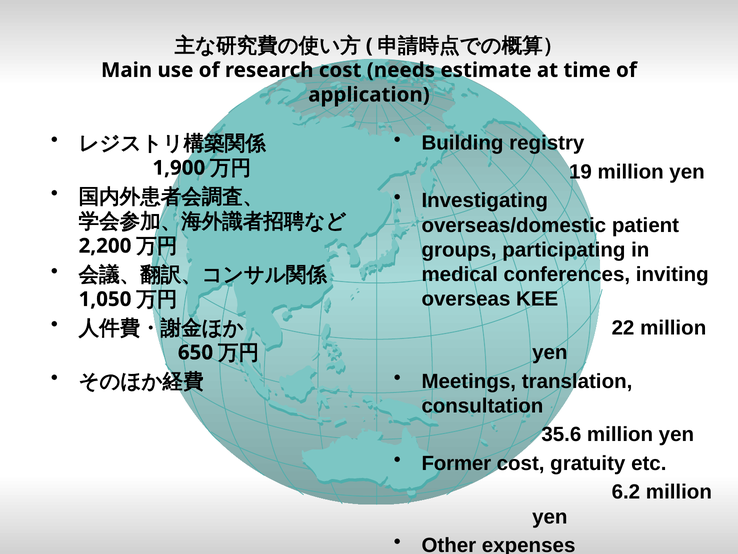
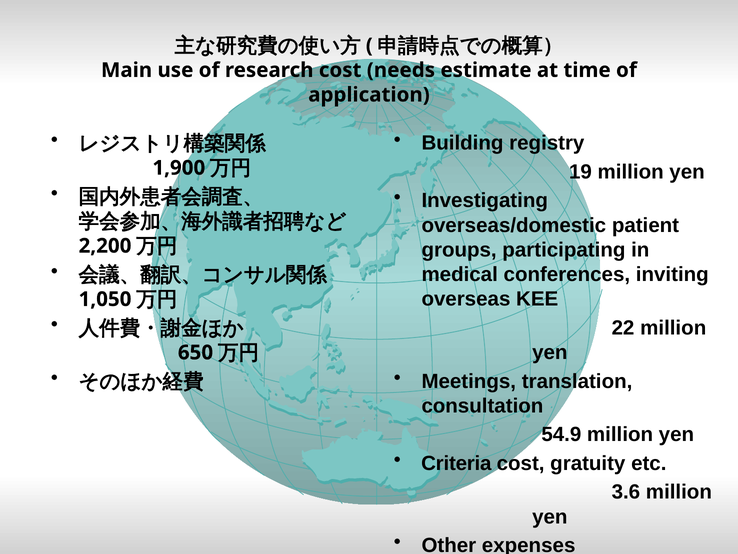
35.6: 35.6 -> 54.9
Former: Former -> Criteria
6.2: 6.2 -> 3.6
